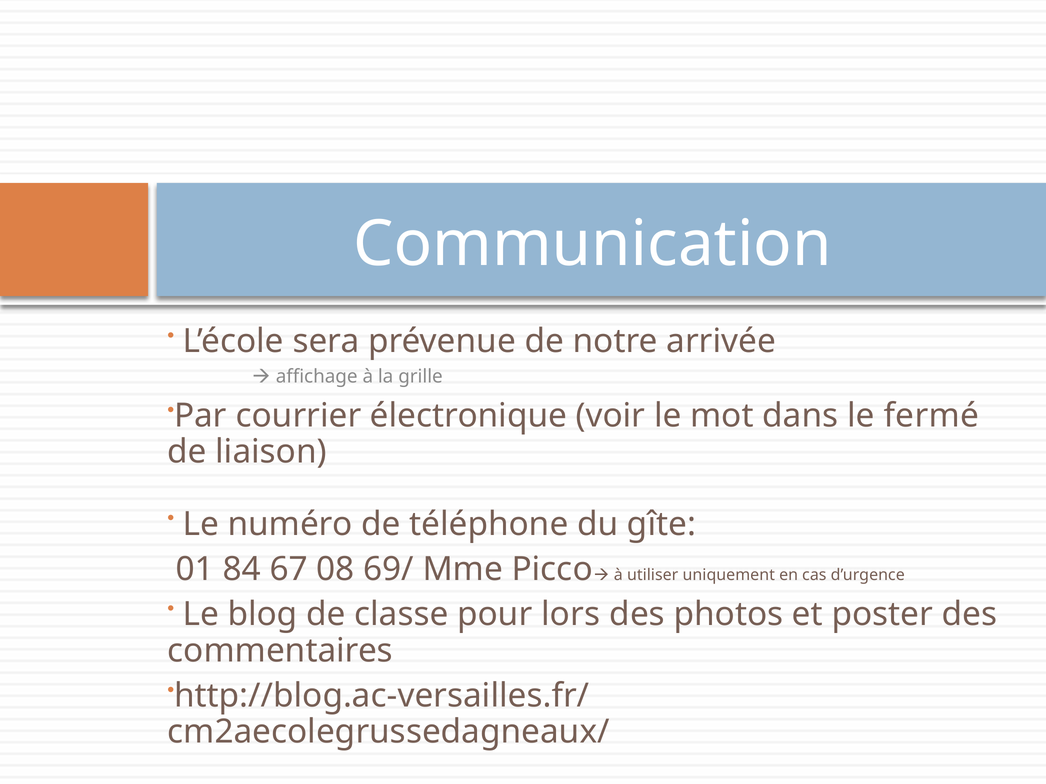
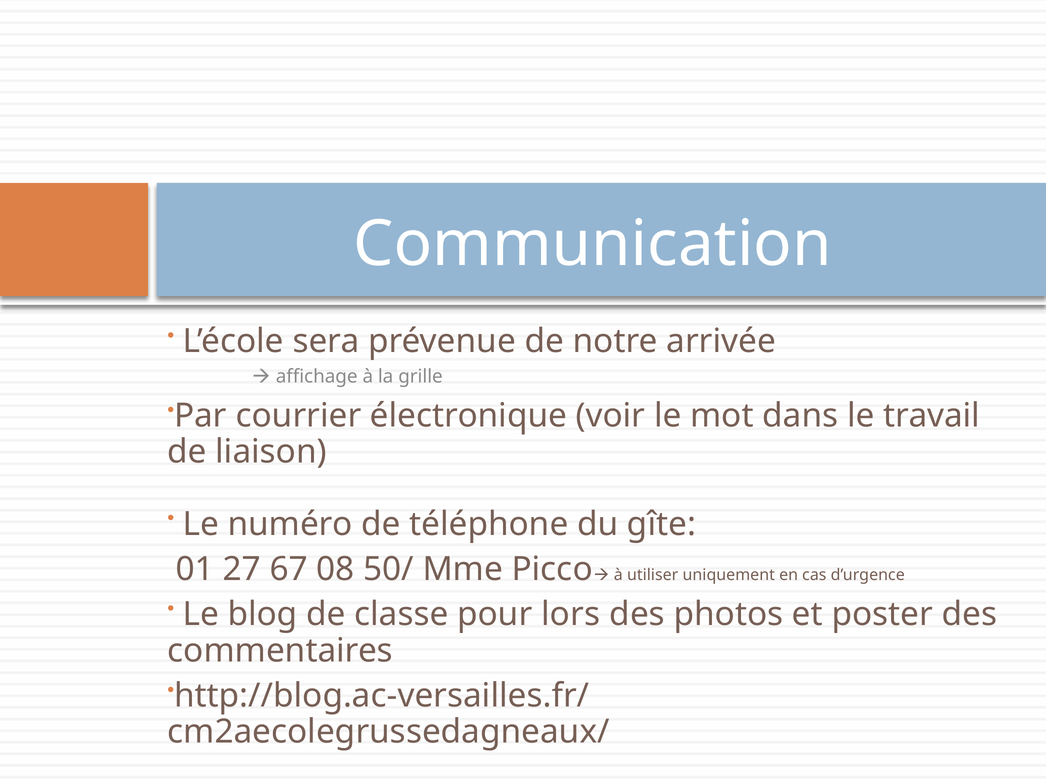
fermé: fermé -> travail
84: 84 -> 27
69/: 69/ -> 50/
